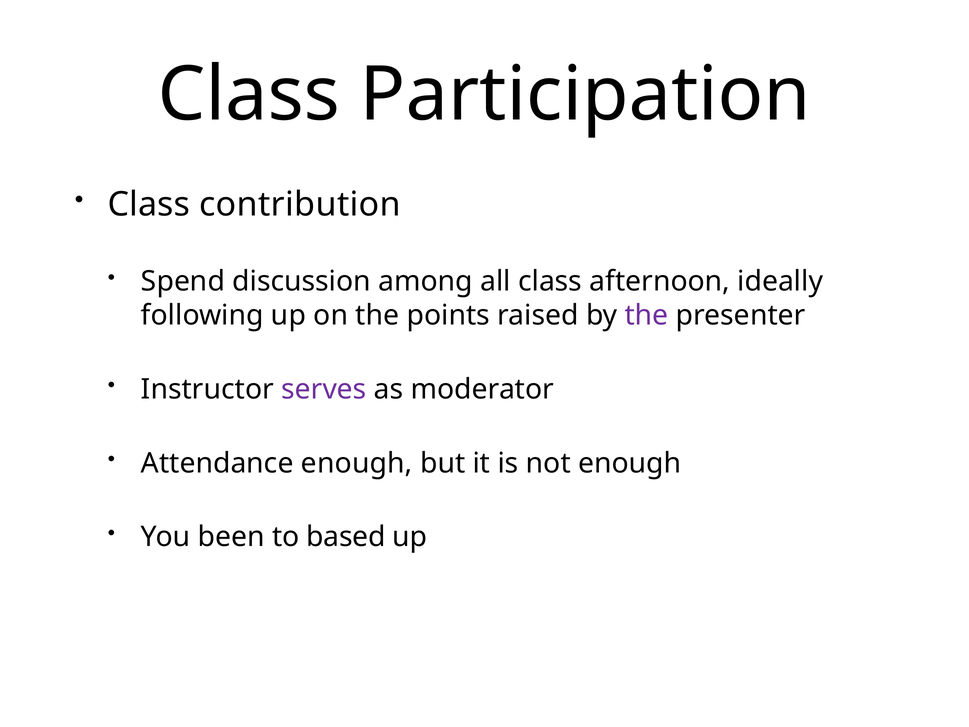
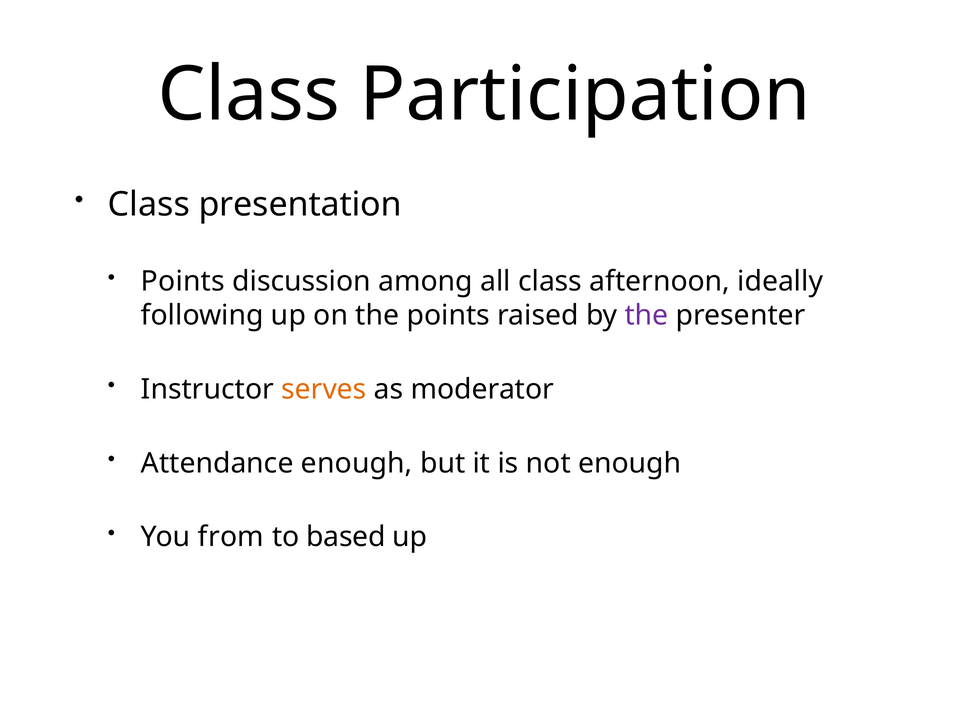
contribution: contribution -> presentation
Spend at (183, 281): Spend -> Points
serves colour: purple -> orange
been: been -> from
